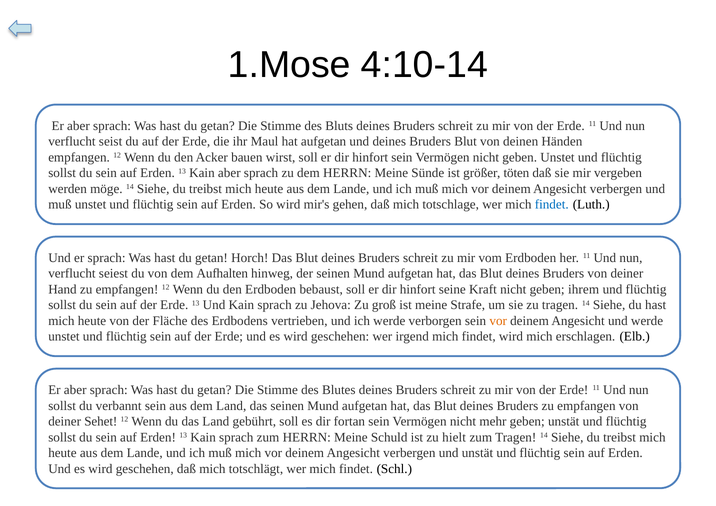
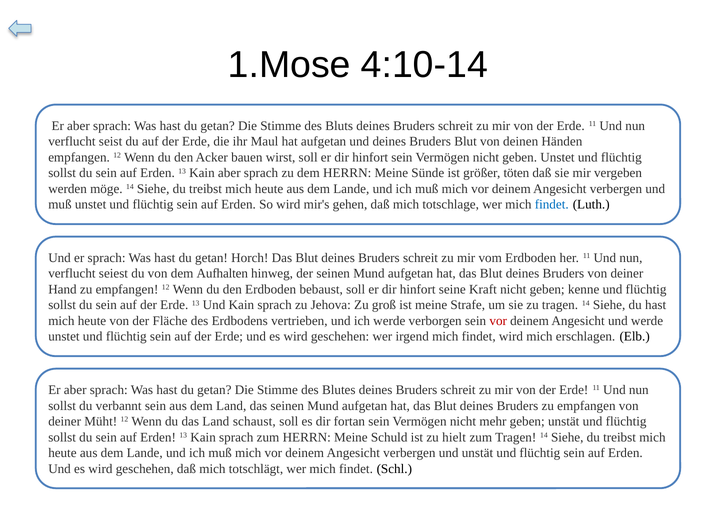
ihrem: ihrem -> kenne
vor at (498, 321) colour: orange -> red
Sehet: Sehet -> Müht
gebührt: gebührt -> schaust
